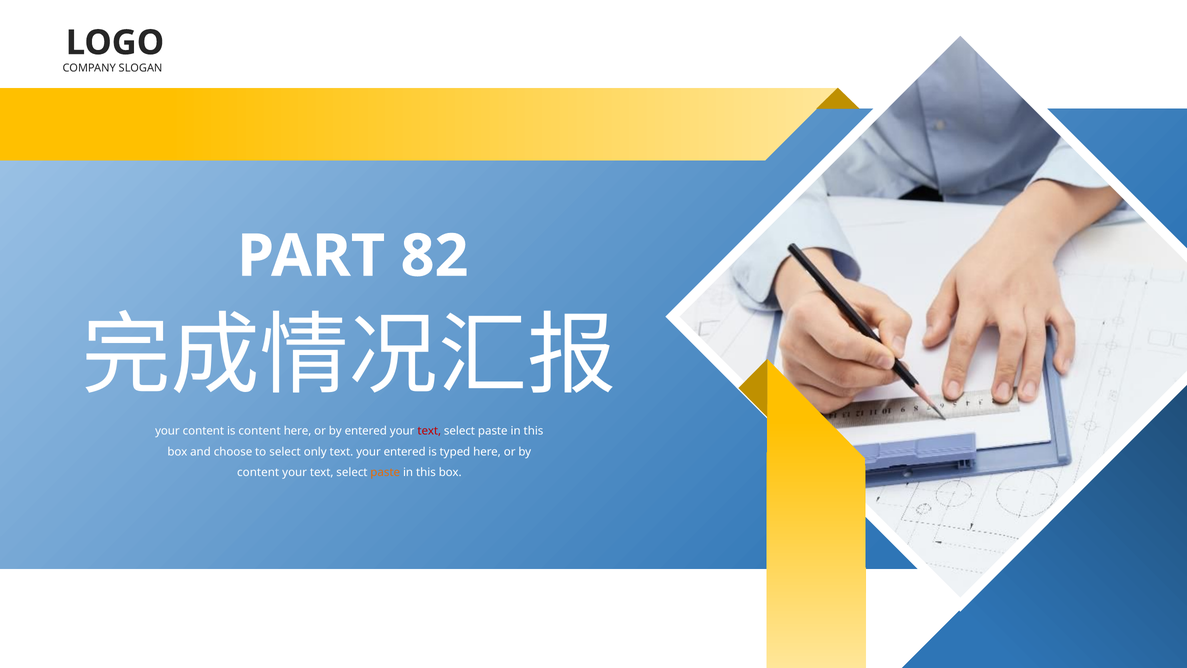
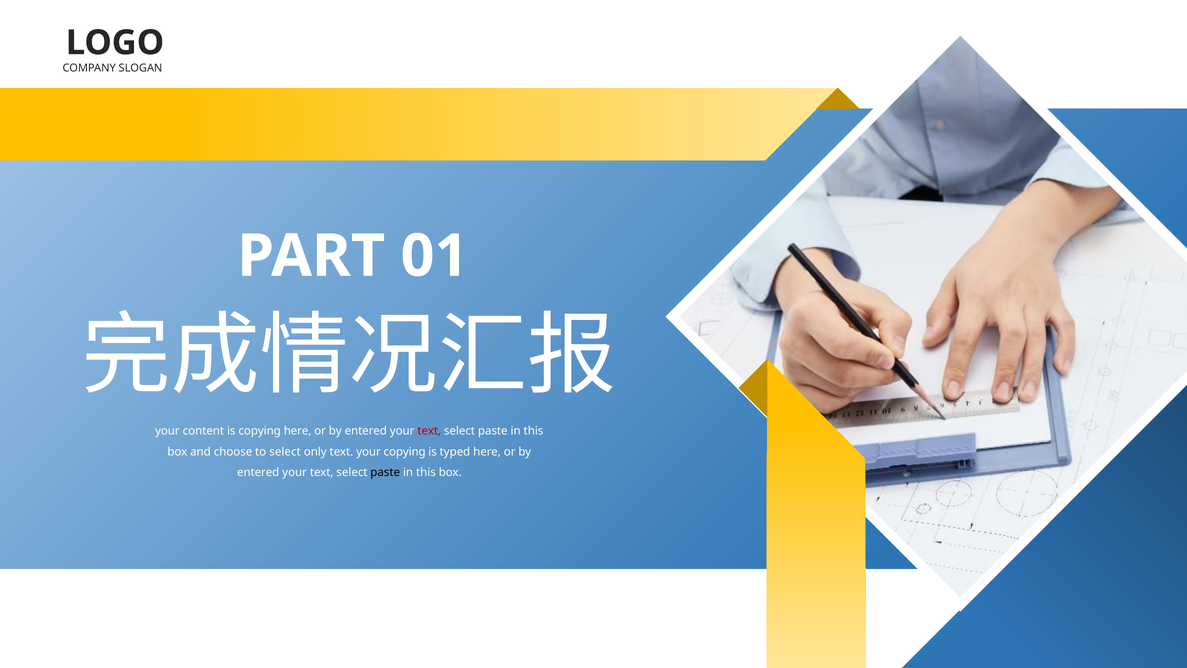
82: 82 -> 01
is content: content -> copying
your entered: entered -> copying
content at (258, 472): content -> entered
paste at (385, 472) colour: orange -> black
